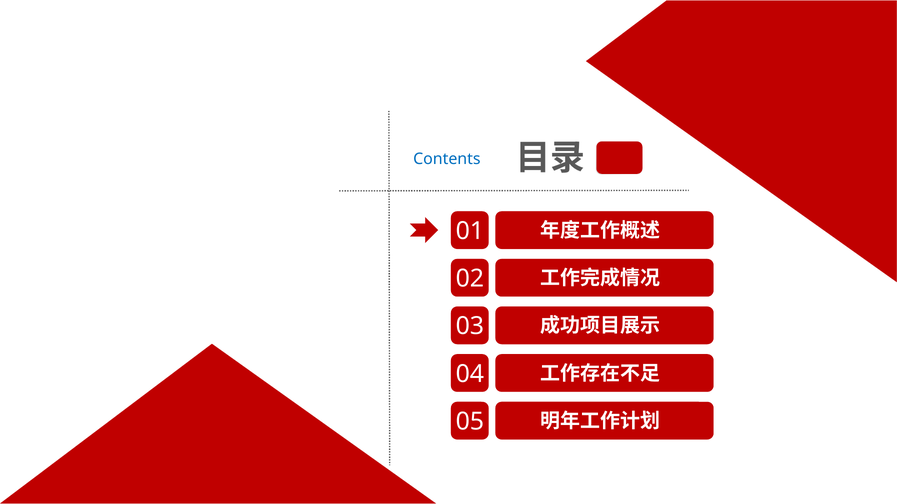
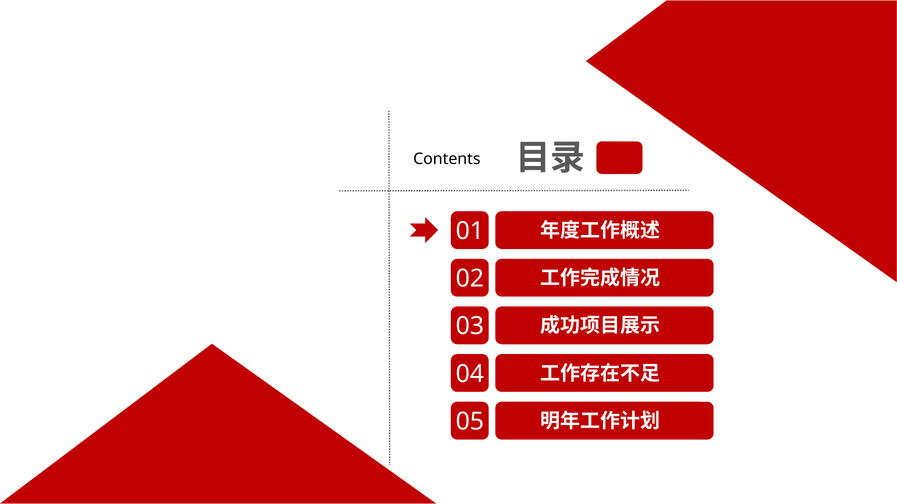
Contents colour: blue -> black
